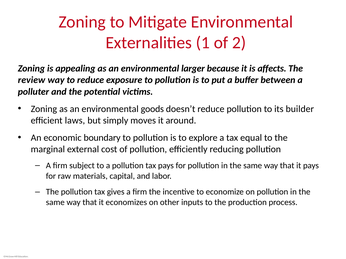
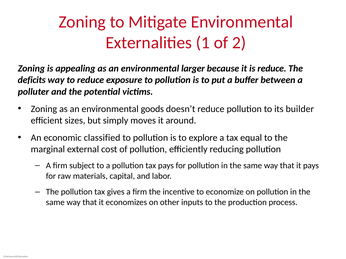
is affects: affects -> reduce
review: review -> deficits
laws: laws -> sizes
boundary: boundary -> classified
